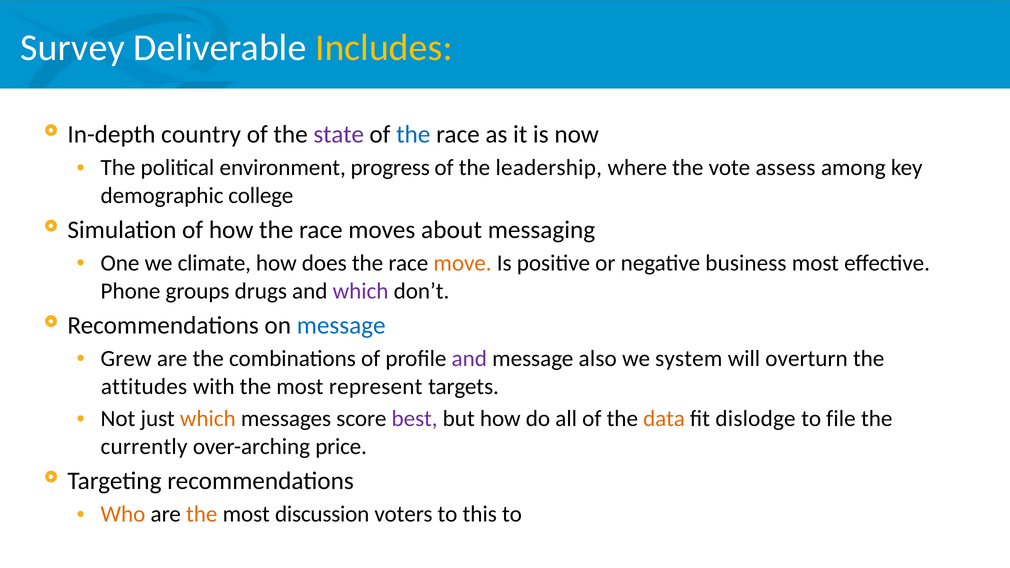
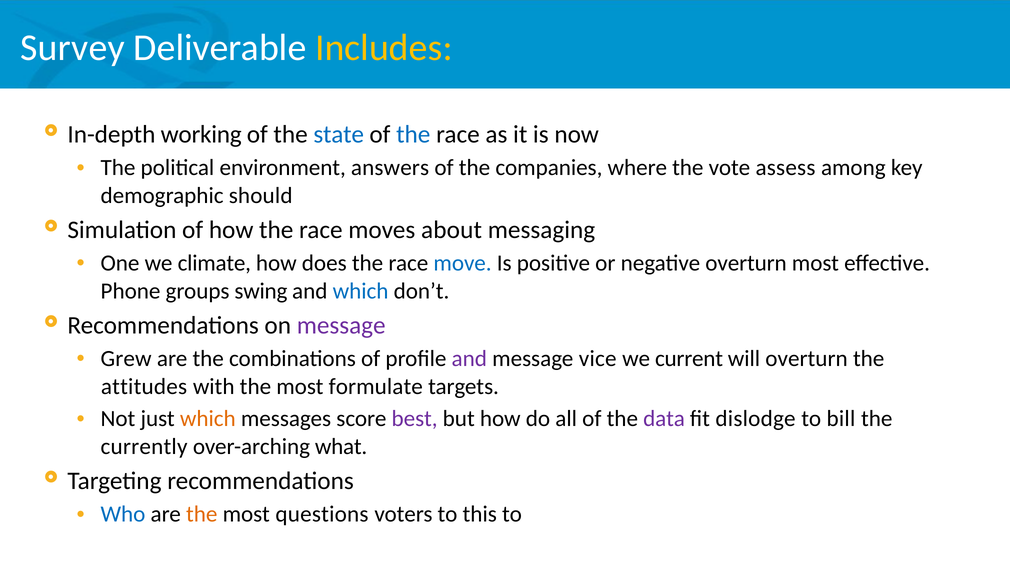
country: country -> working
state colour: purple -> blue
progress: progress -> answers
leadership: leadership -> companies
college: college -> should
move colour: orange -> blue
negative business: business -> overturn
drugs: drugs -> swing
which at (361, 291) colour: purple -> blue
message at (341, 325) colour: blue -> purple
also: also -> vice
system: system -> current
represent: represent -> formulate
data colour: orange -> purple
file: file -> bill
price: price -> what
Who colour: orange -> blue
discussion: discussion -> questions
